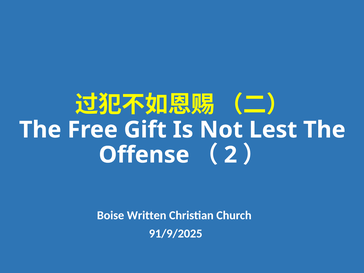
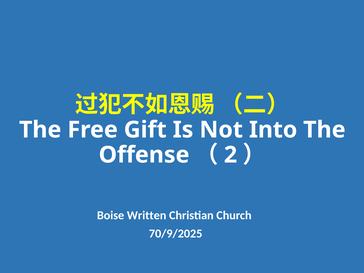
Lest: Lest -> Into
91/9/2025: 91/9/2025 -> 70/9/2025
